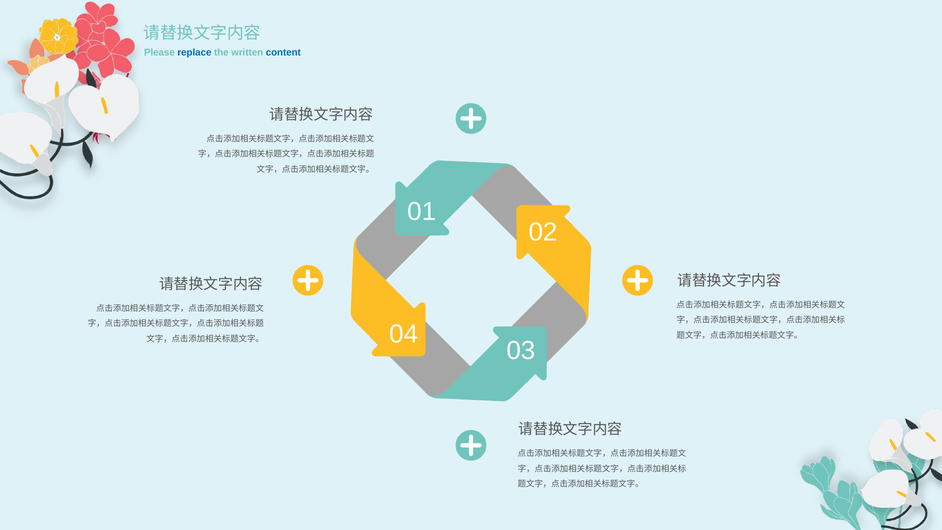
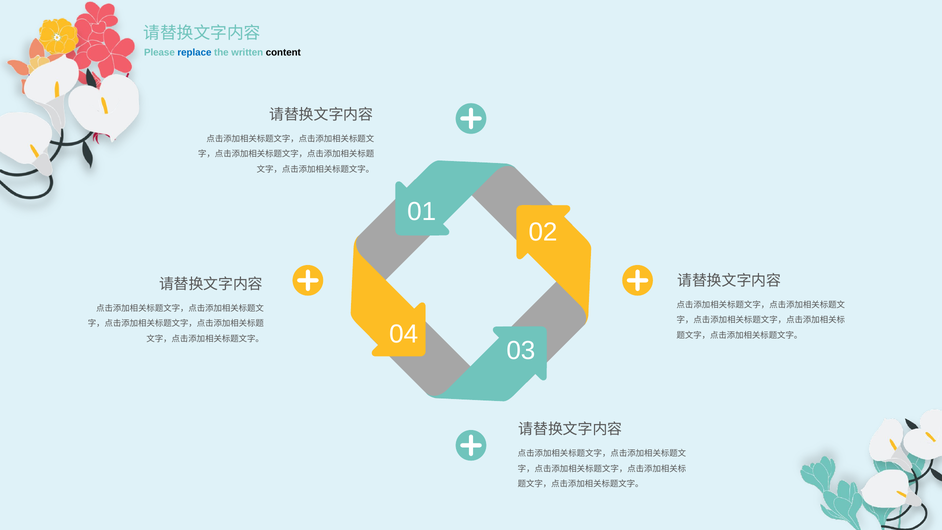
content colour: blue -> black
